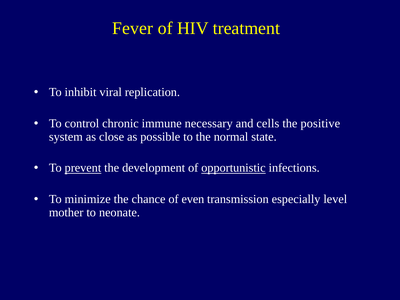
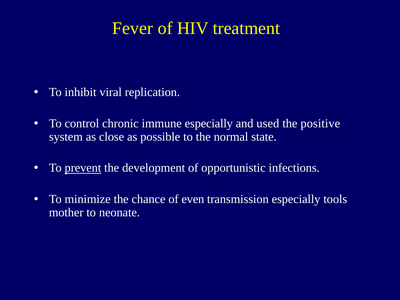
immune necessary: necessary -> especially
cells: cells -> used
opportunistic underline: present -> none
level: level -> tools
